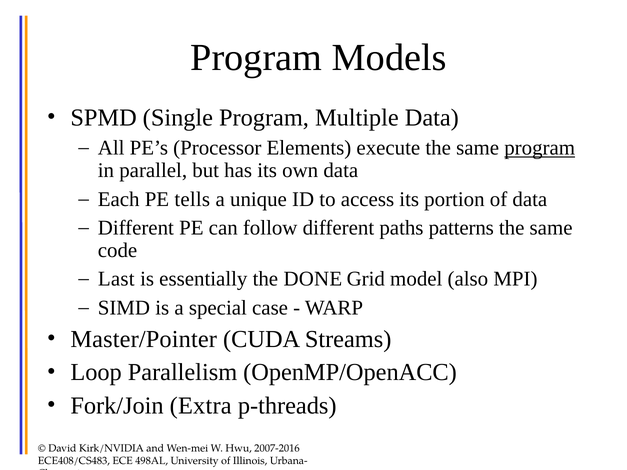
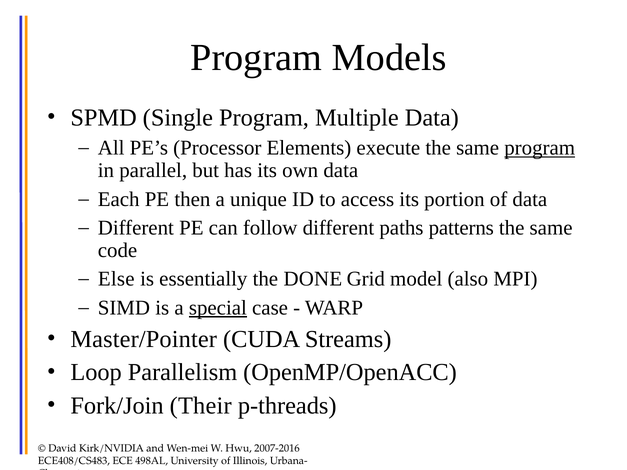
tells: tells -> then
Last: Last -> Else
special underline: none -> present
Extra: Extra -> Their
